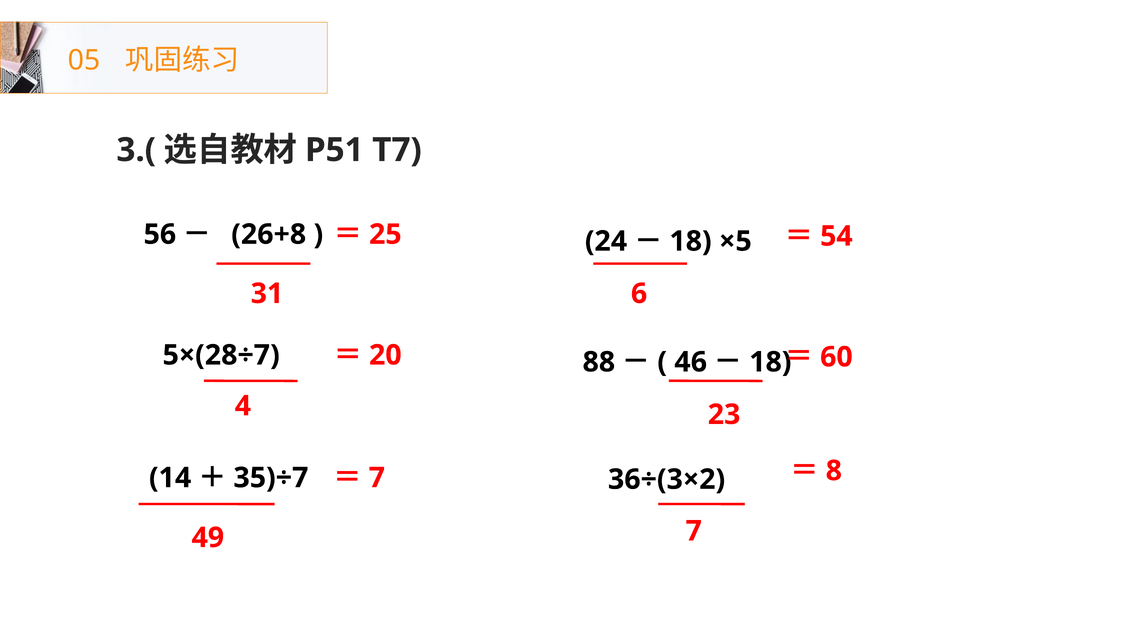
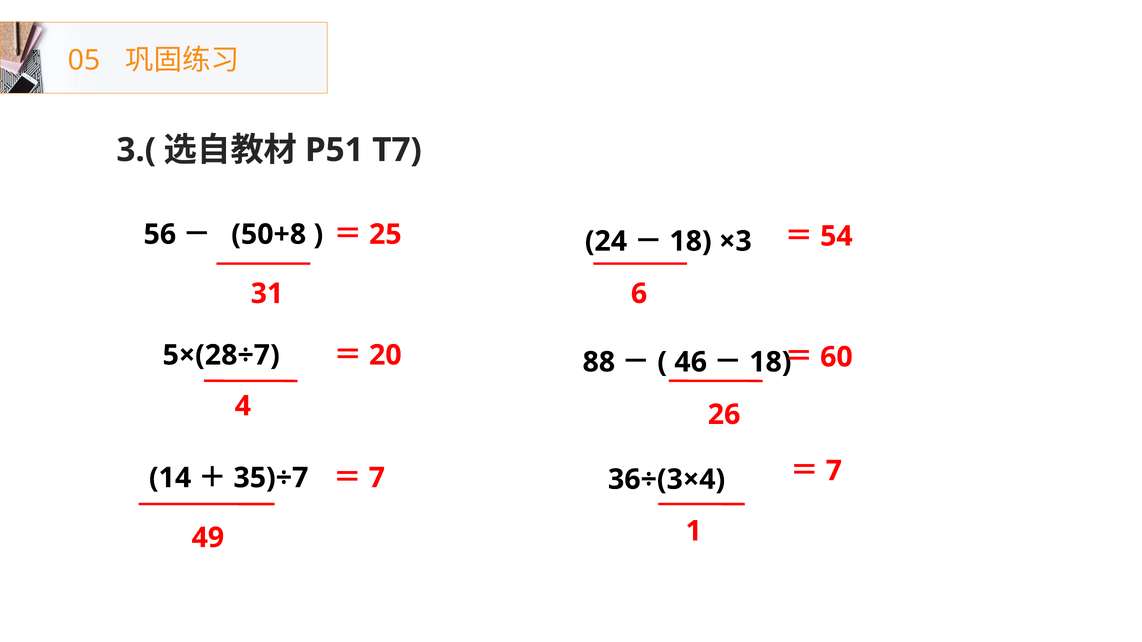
26+8: 26+8 -> 50+8
×5: ×5 -> ×3
23: 23 -> 26
8 at (834, 471): 8 -> 7
36÷(3×2: 36÷(3×2 -> 36÷(3×4
49 7: 7 -> 1
